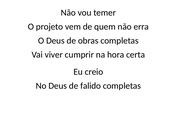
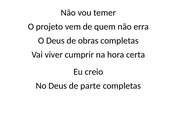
falido: falido -> parte
